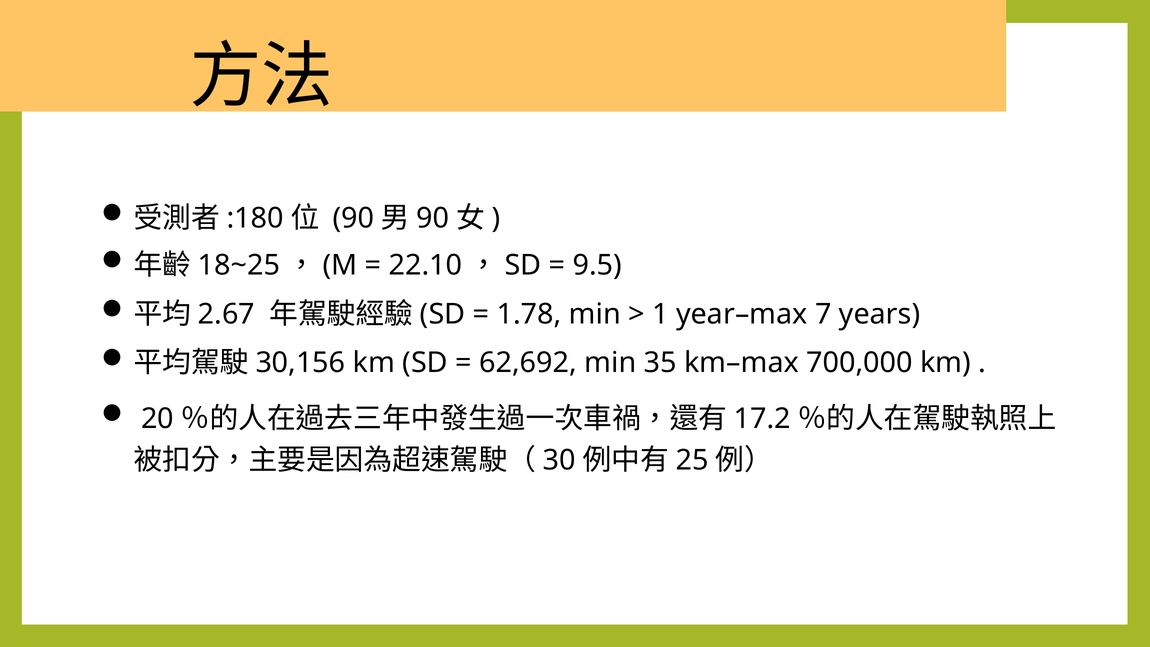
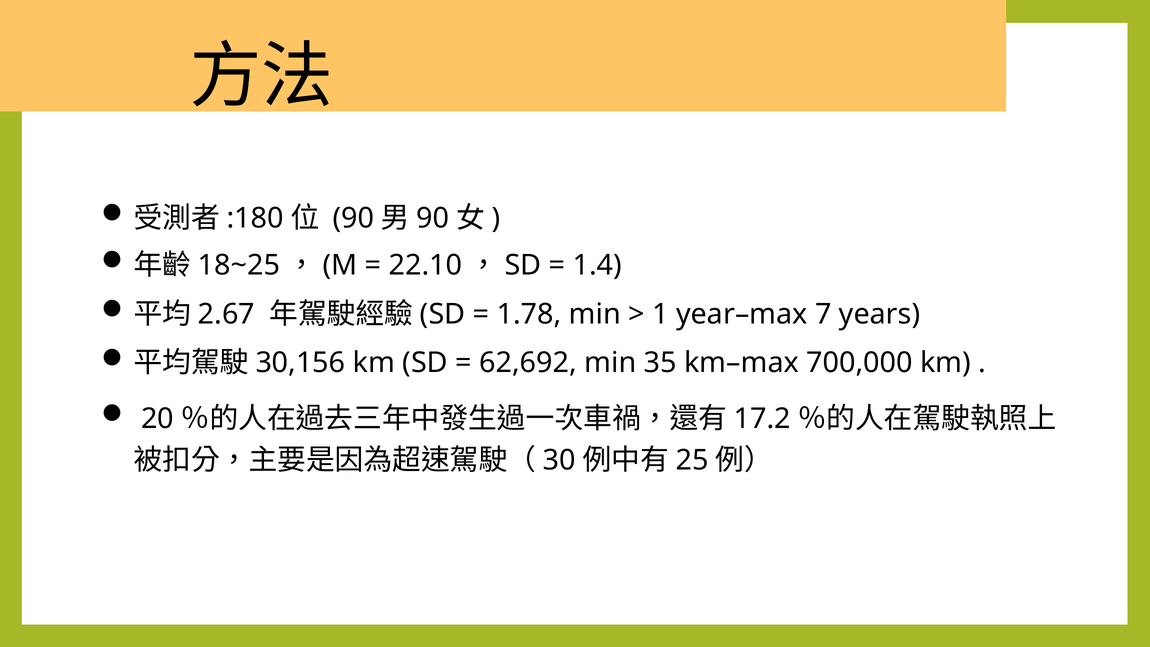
9.5: 9.5 -> 1.4
